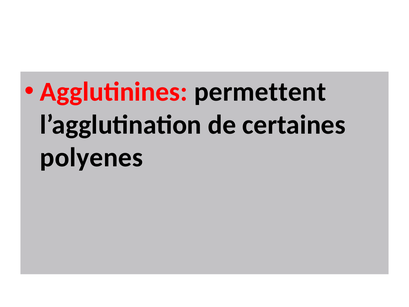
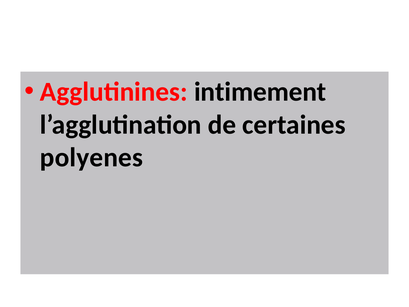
permettent: permettent -> intimement
